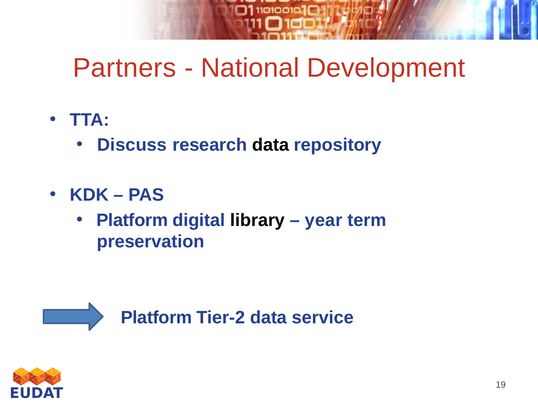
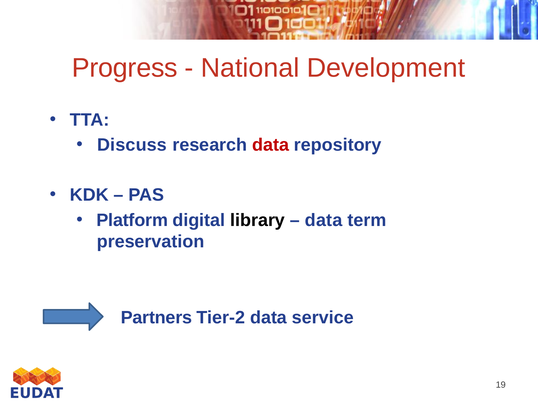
Partners: Partners -> Progress
data at (271, 145) colour: black -> red
year at (324, 220): year -> data
Platform at (156, 318): Platform -> Partners
